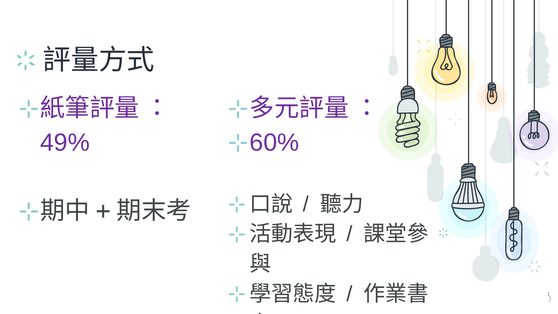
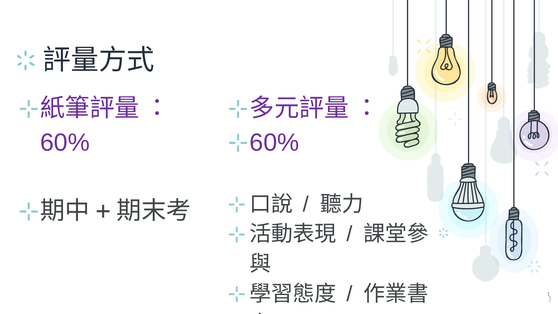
49%: 49% -> 60%
